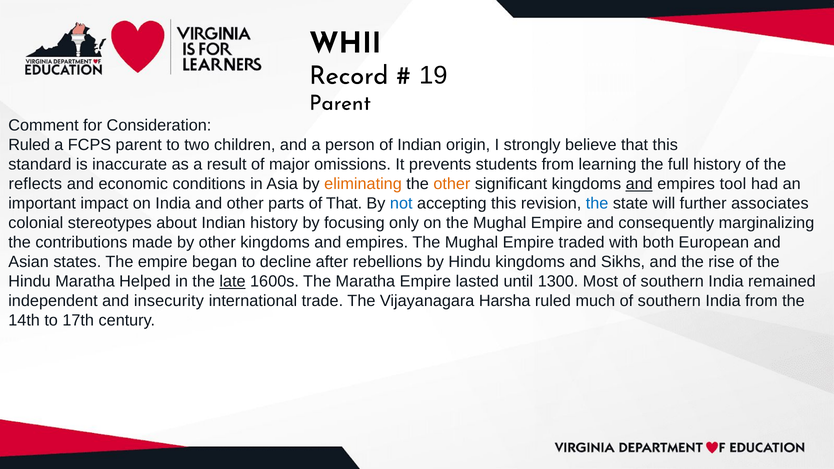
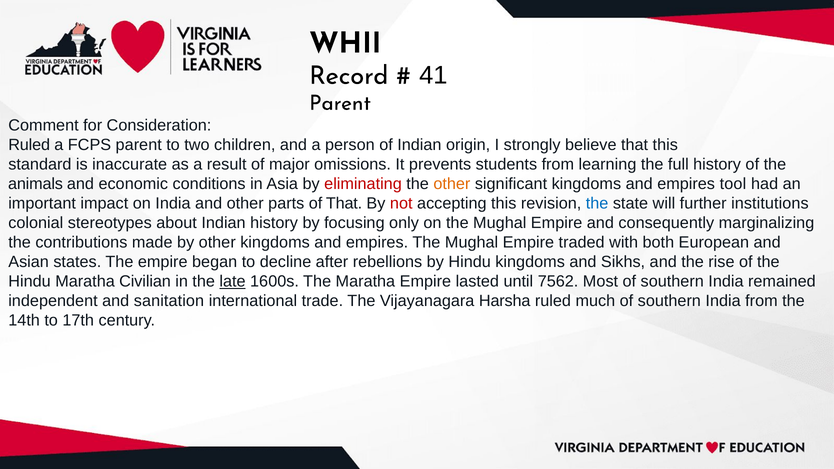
19: 19 -> 41
reflects: reflects -> animals
eliminating colour: orange -> red
and at (639, 184) underline: present -> none
not colour: blue -> red
associates: associates -> institutions
Helped: Helped -> Civilian
1300: 1300 -> 7562
insecurity: insecurity -> sanitation
